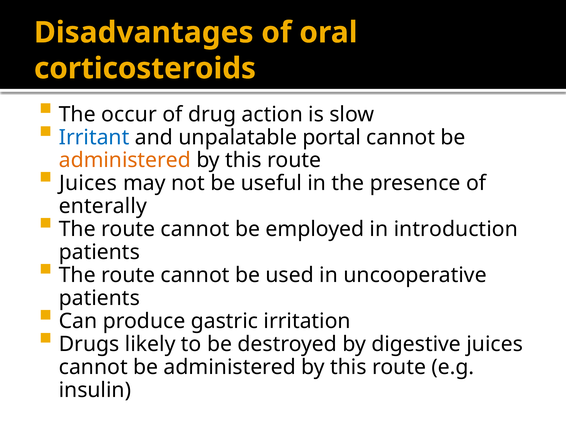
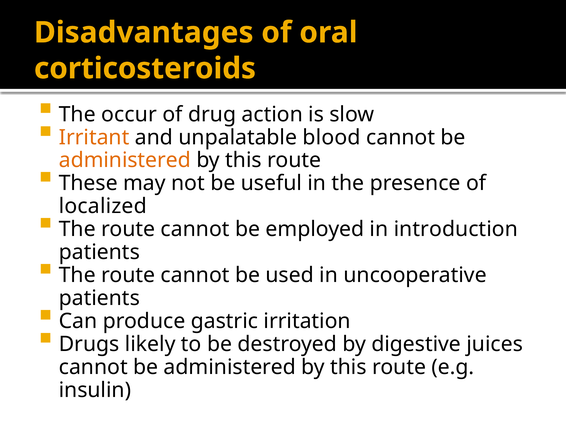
Irritant colour: blue -> orange
portal: portal -> blood
Juices at (88, 183): Juices -> These
enterally: enterally -> localized
